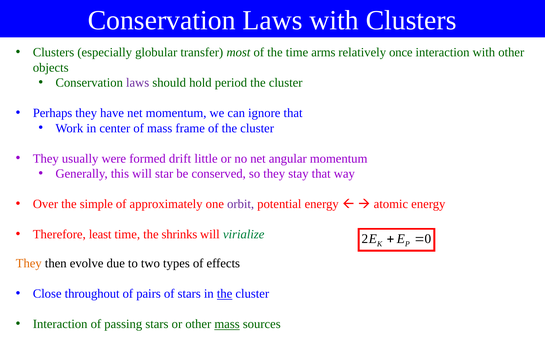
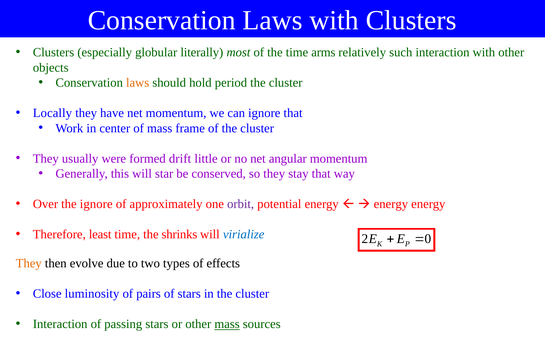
transfer: transfer -> literally
once: once -> such
laws at (138, 83) colour: purple -> orange
Perhaps: Perhaps -> Locally
the simple: simple -> ignore
atomic at (391, 204): atomic -> energy
virialize colour: green -> blue
throughout: throughout -> luminosity
the at (225, 293) underline: present -> none
